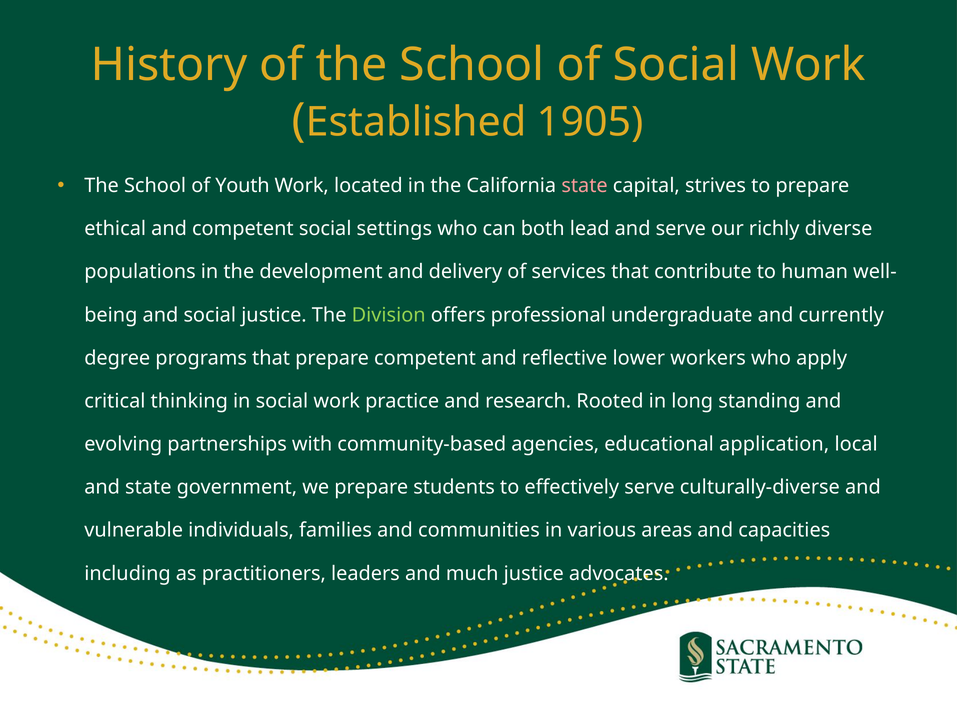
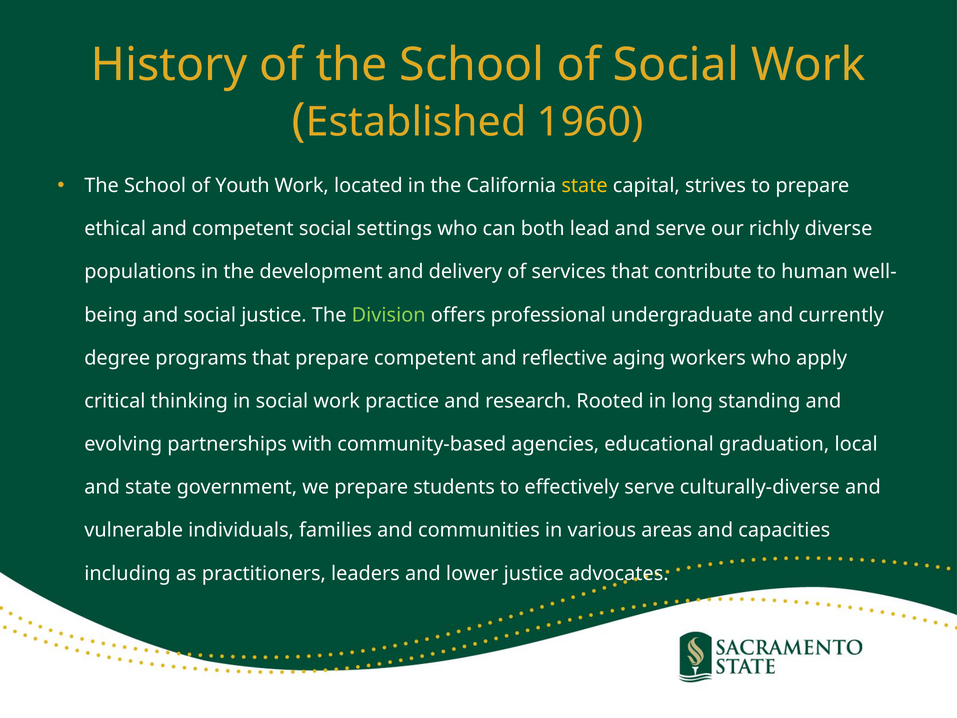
1905: 1905 -> 1960
state at (585, 186) colour: pink -> yellow
lower: lower -> aging
application: application -> graduation
much: much -> lower
